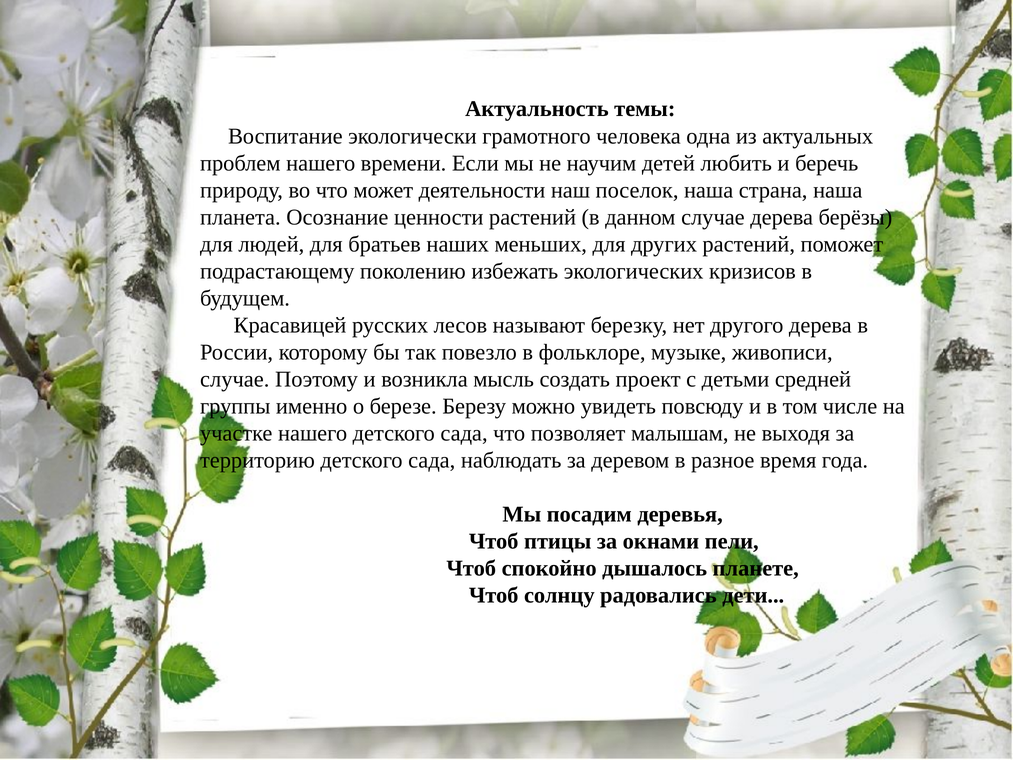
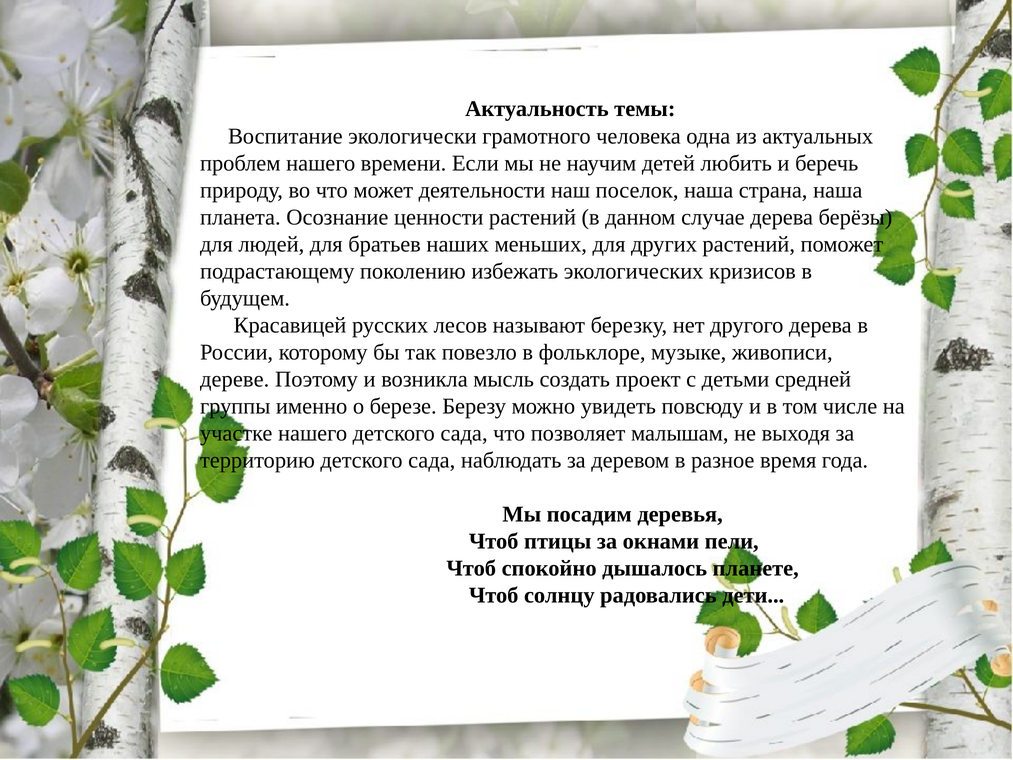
случае at (235, 379): случае -> дереве
